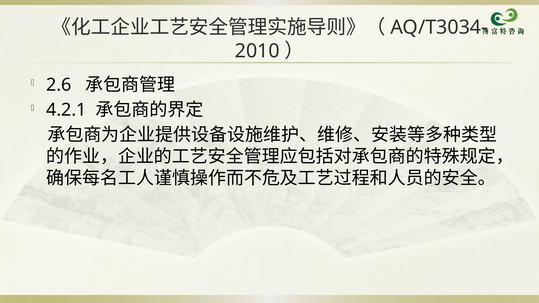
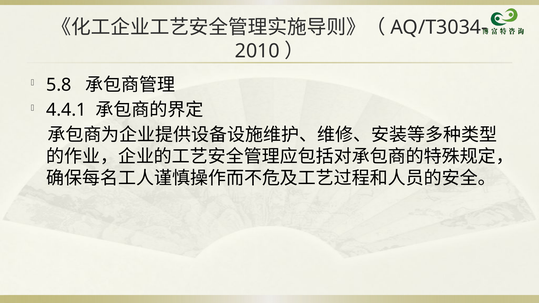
2.6: 2.6 -> 5.8
4.2.1: 4.2.1 -> 4.4.1
